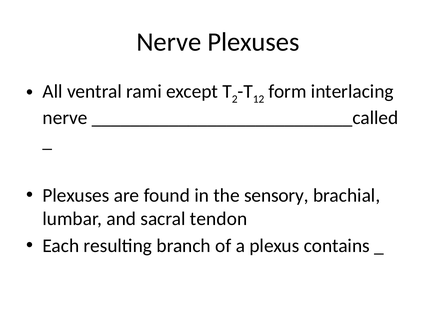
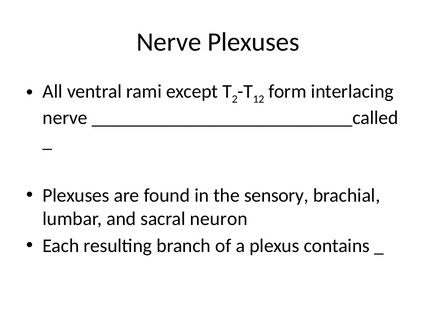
tendon: tendon -> neuron
